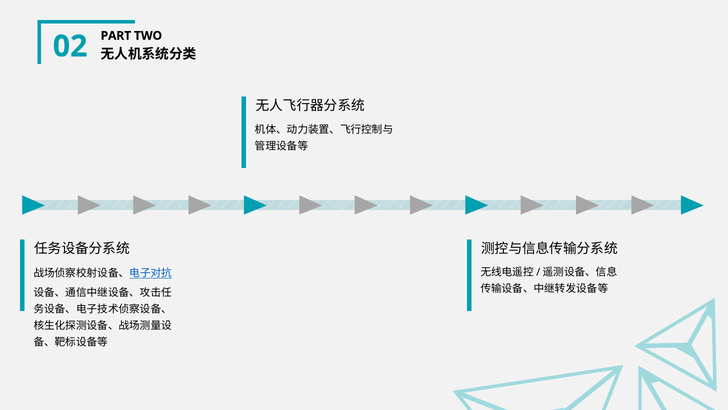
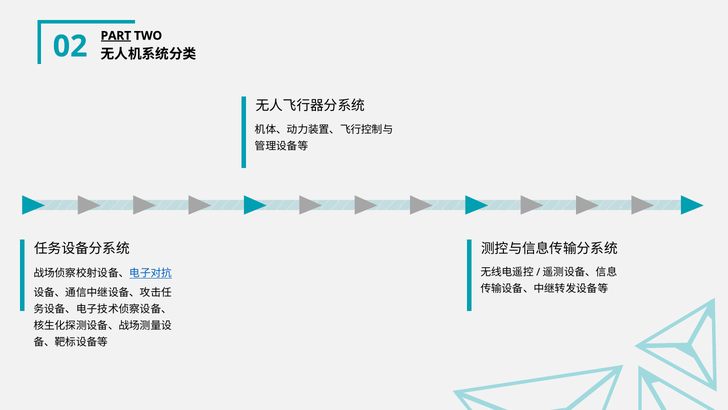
PART underline: none -> present
